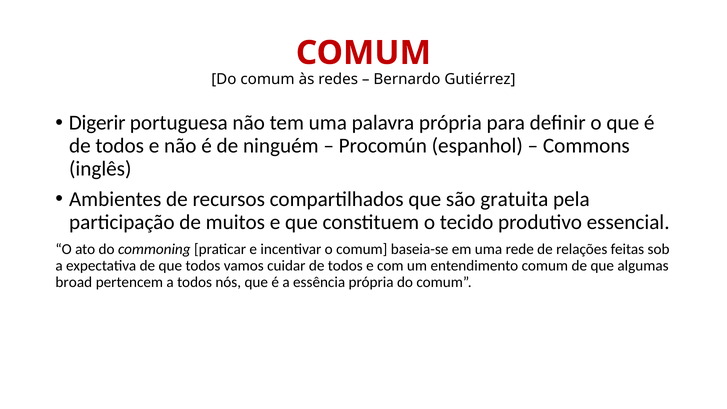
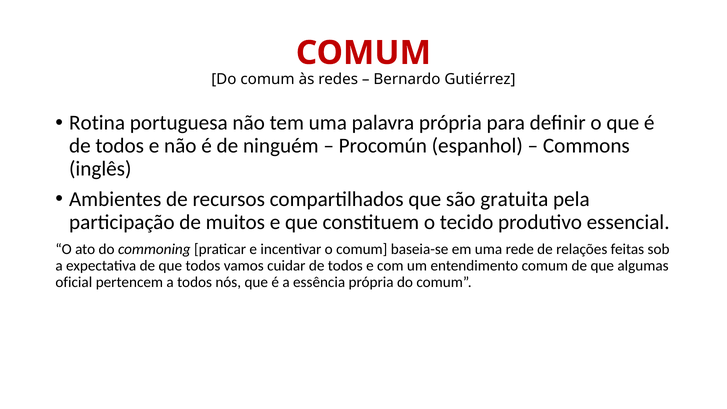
Digerir: Digerir -> Rotina
broad: broad -> oficial
